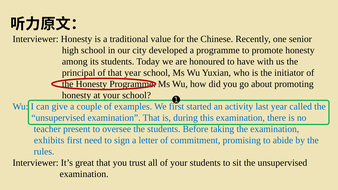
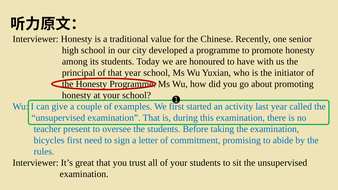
exhibits: exhibits -> bicycles
